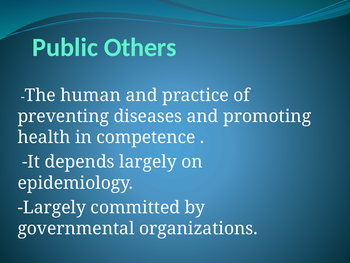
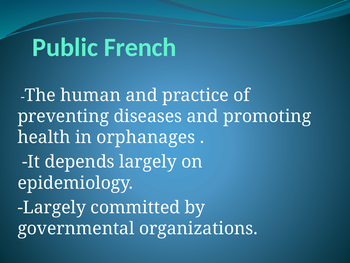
Others: Others -> French
competence: competence -> orphanages
